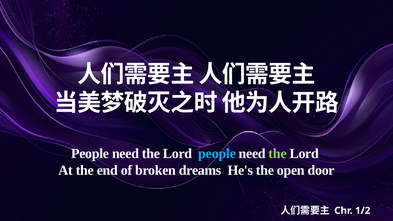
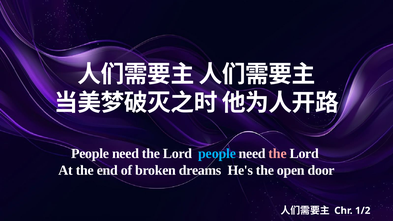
the at (278, 154) colour: light green -> pink
